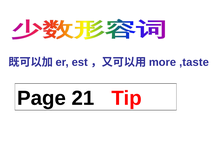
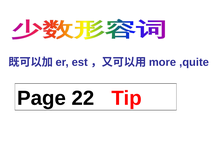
,taste: ,taste -> ,quite
21: 21 -> 22
